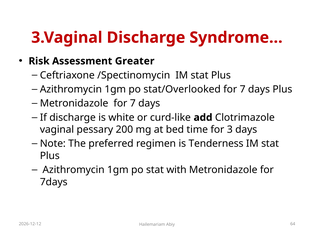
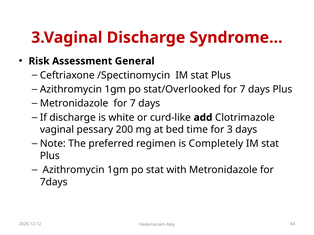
Greater: Greater -> General
Tenderness: Tenderness -> Completely
